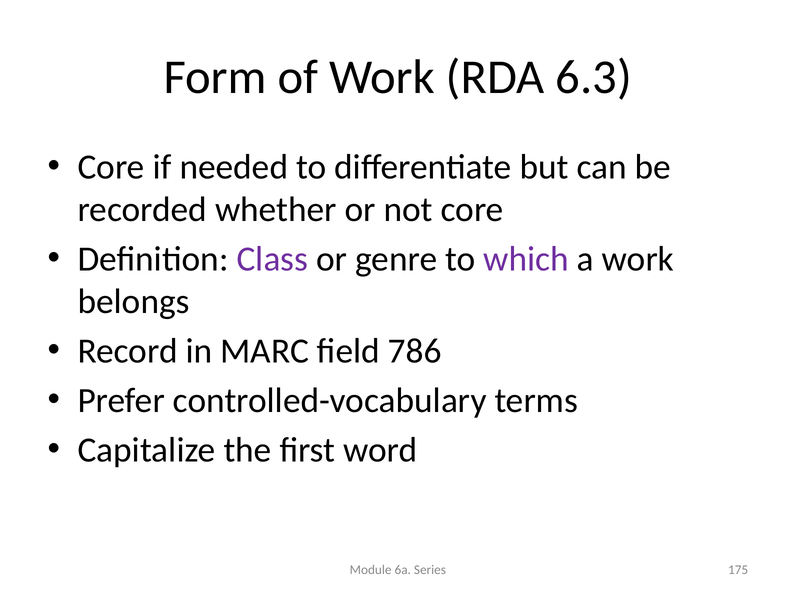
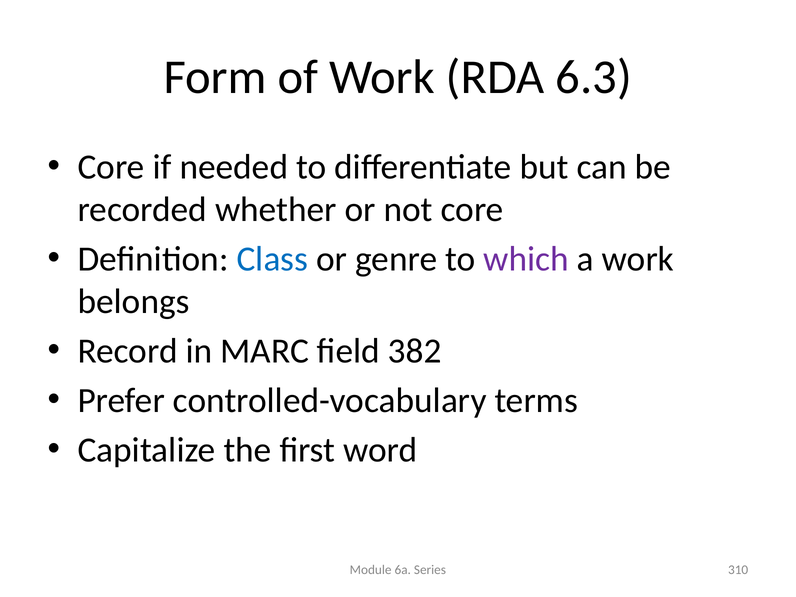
Class colour: purple -> blue
786: 786 -> 382
175: 175 -> 310
